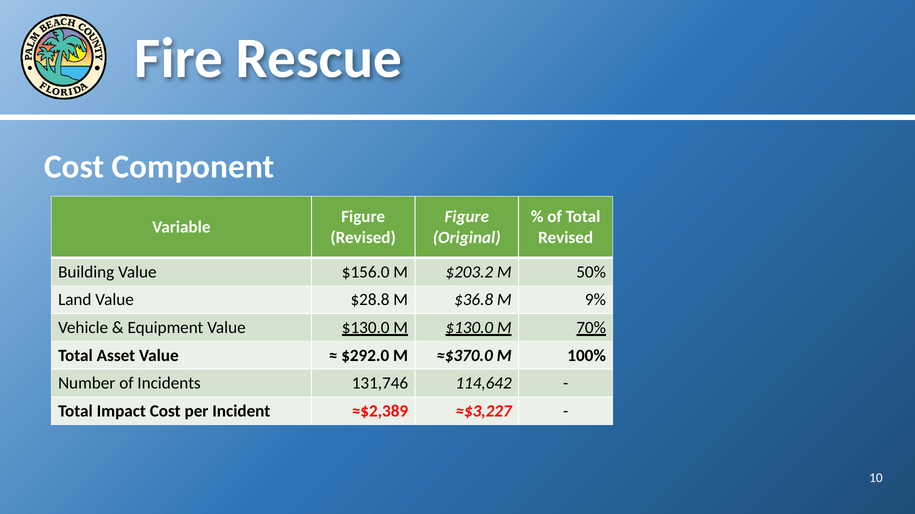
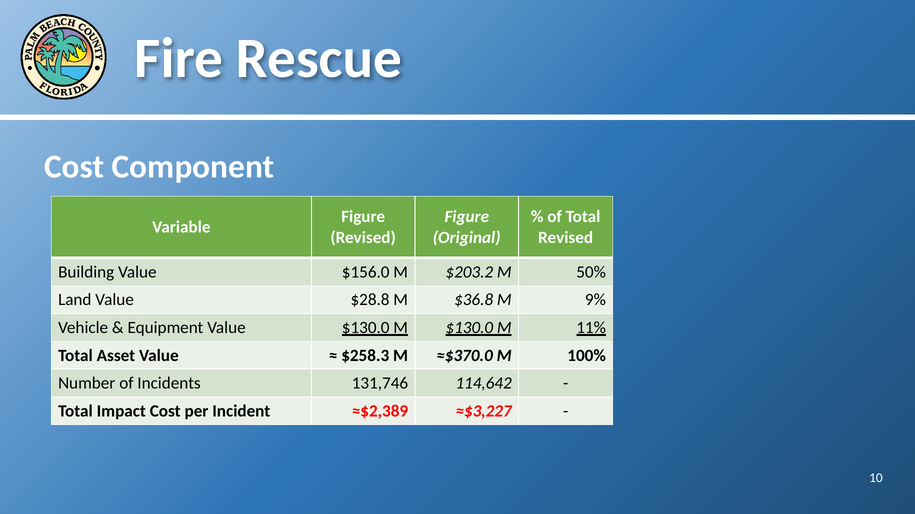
70%: 70% -> 11%
$292.0: $292.0 -> $258.3
